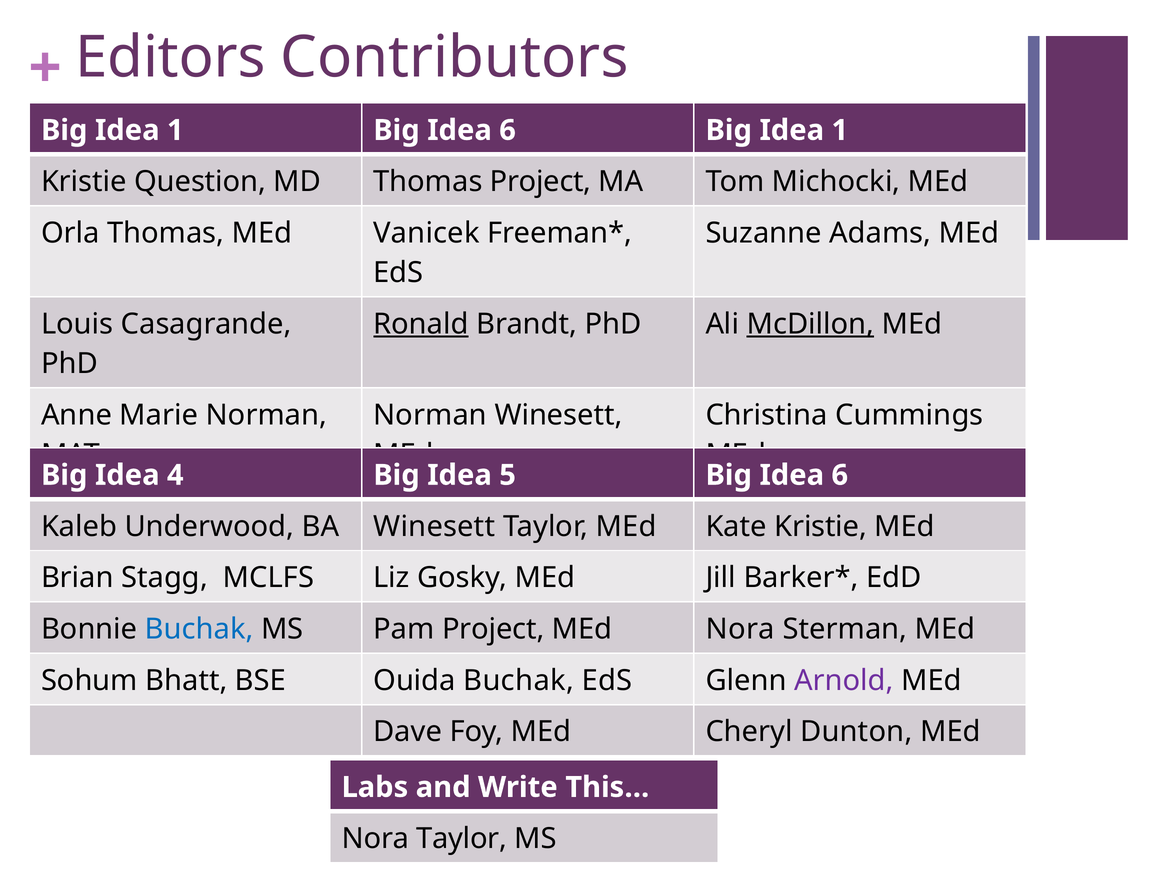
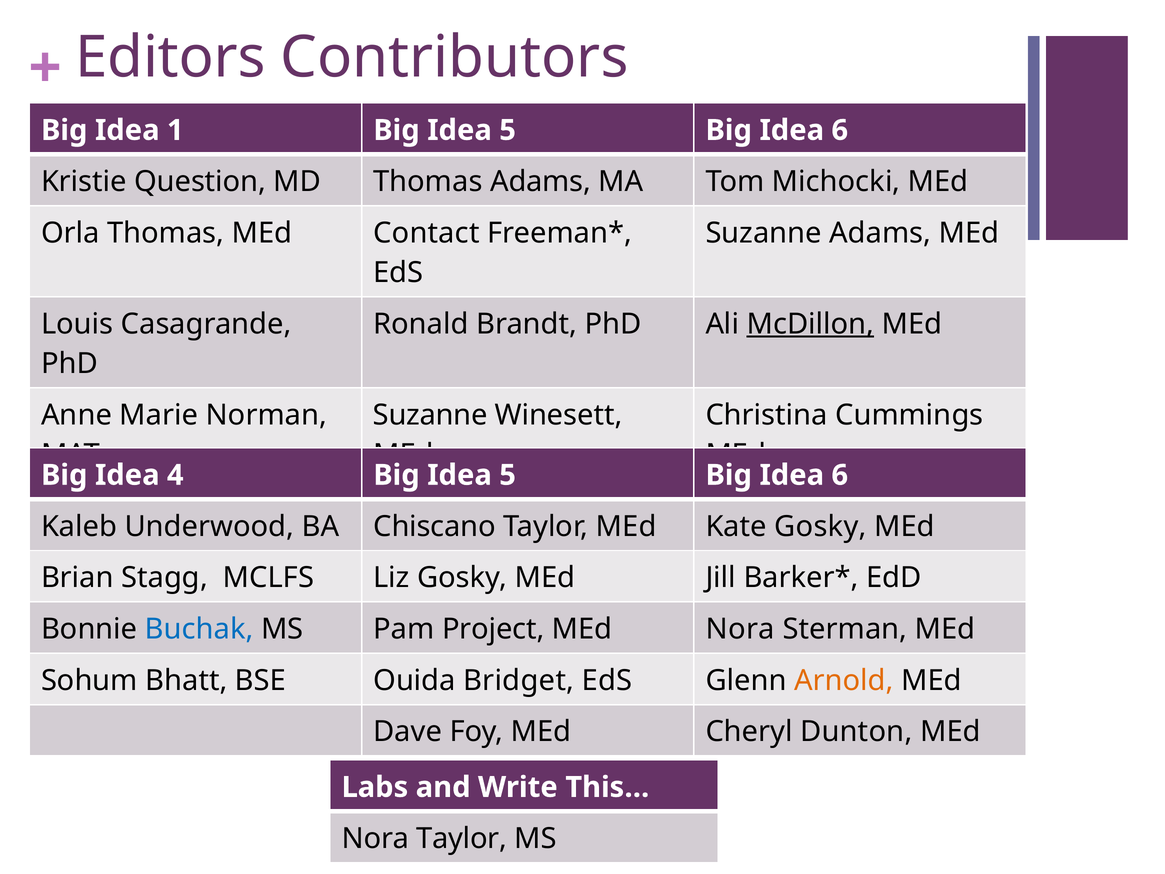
1 Big Idea 6: 6 -> 5
1 at (840, 130): 1 -> 6
Thomas Project: Project -> Adams
Vanicek: Vanicek -> Contact
Ronald underline: present -> none
Norman at (430, 415): Norman -> Suzanne
BA Winesett: Winesett -> Chiscano
Kate Kristie: Kristie -> Gosky
Ouida Buchak: Buchak -> Bridget
Arnold colour: purple -> orange
